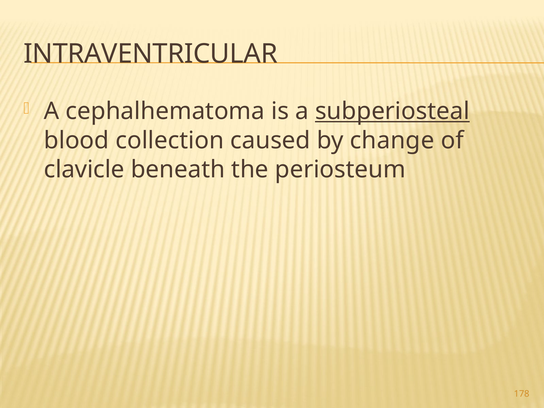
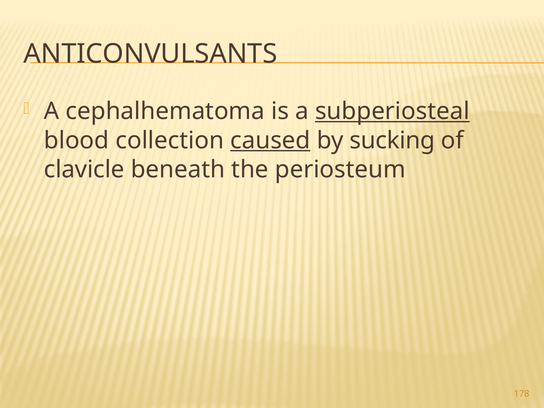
INTRAVENTRICULAR: INTRAVENTRICULAR -> ANTICONVULSANTS
caused underline: none -> present
change: change -> sucking
